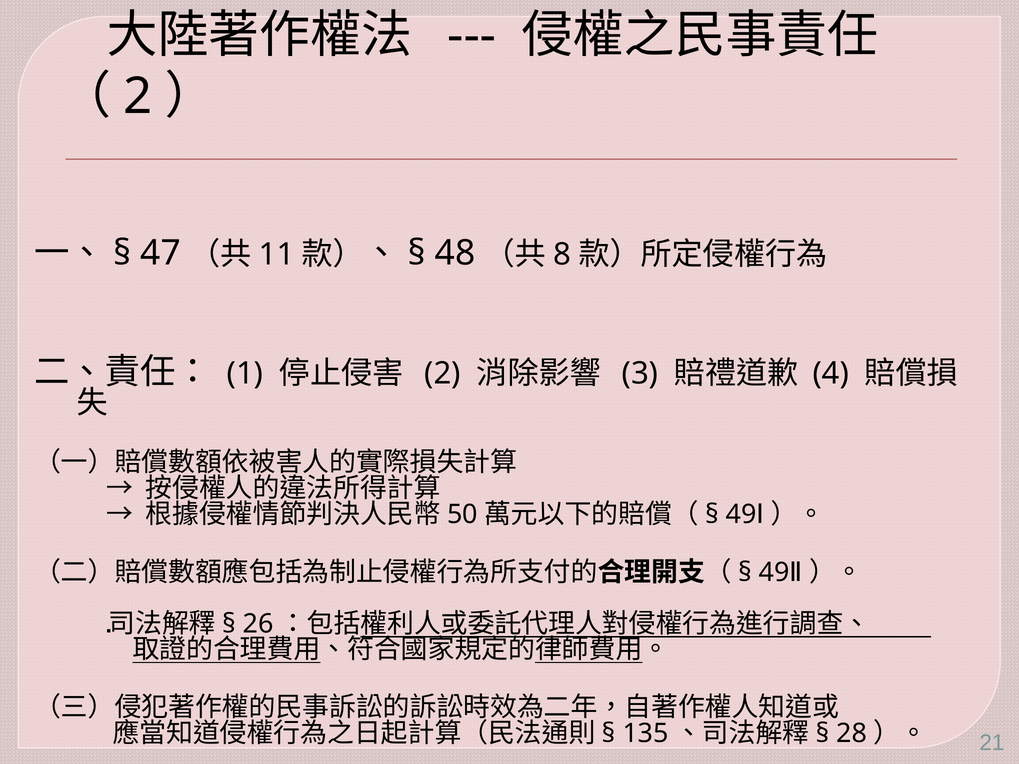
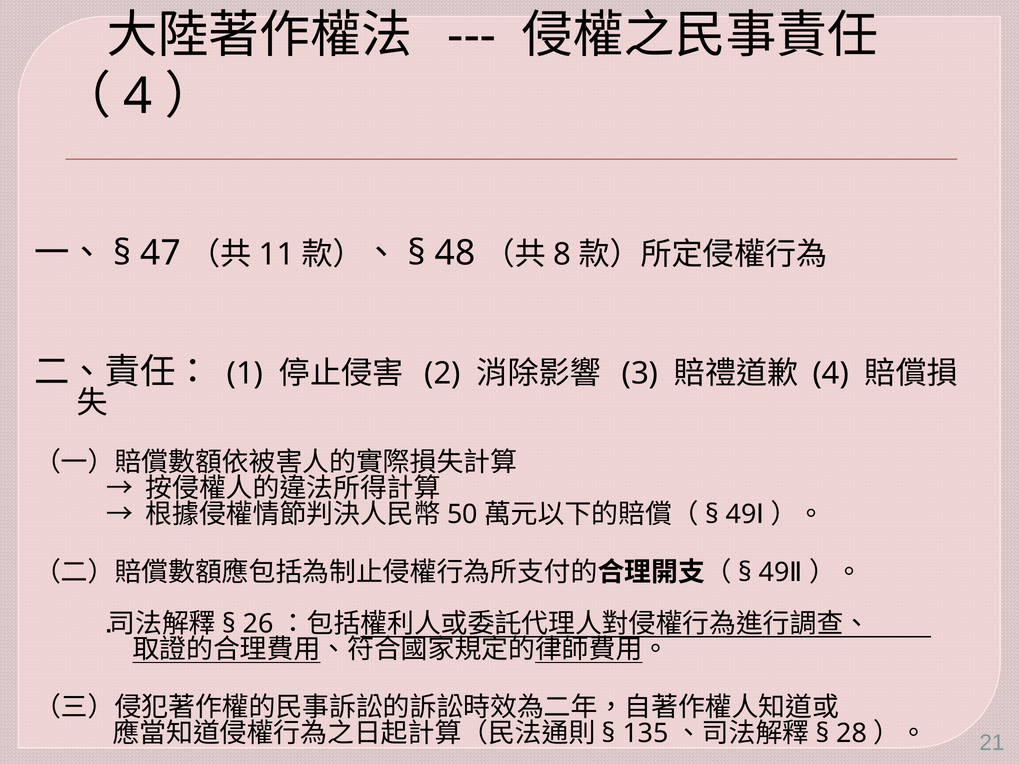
2 at (138, 97): 2 -> 4
